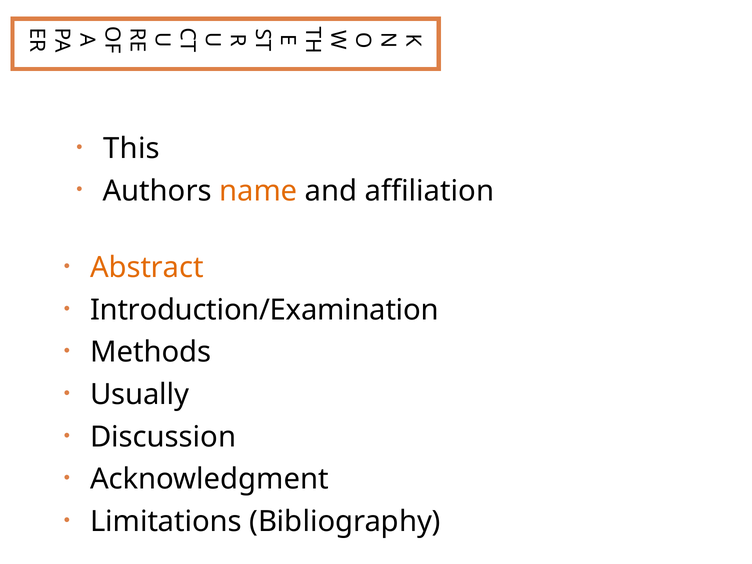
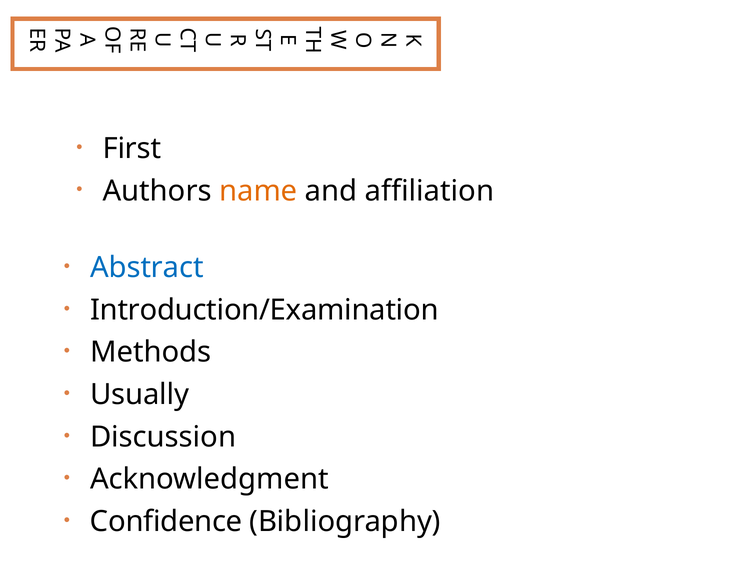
This: This -> First
Abstract colour: orange -> blue
Limitations: Limitations -> Confidence
